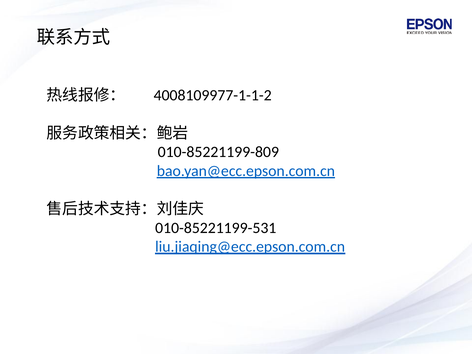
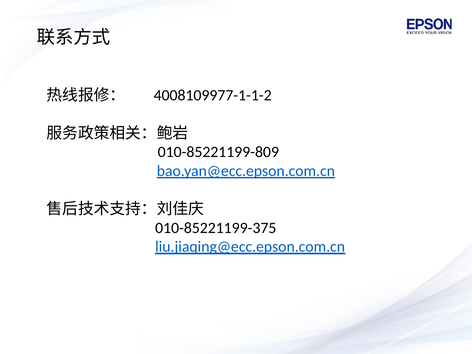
010-85221199-531: 010-85221199-531 -> 010-85221199-375
